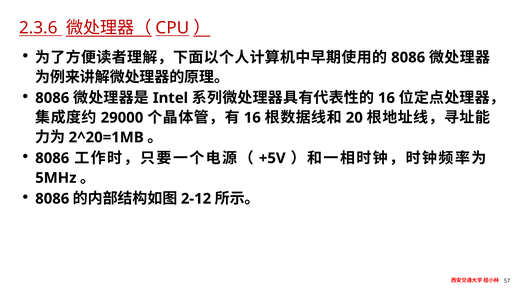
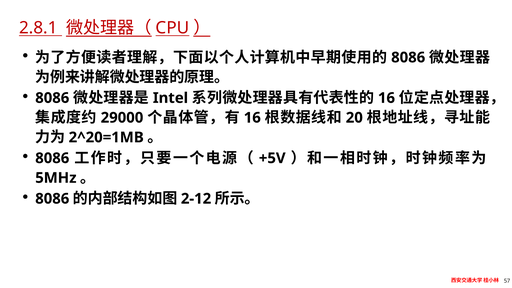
2.3.6: 2.3.6 -> 2.8.1
